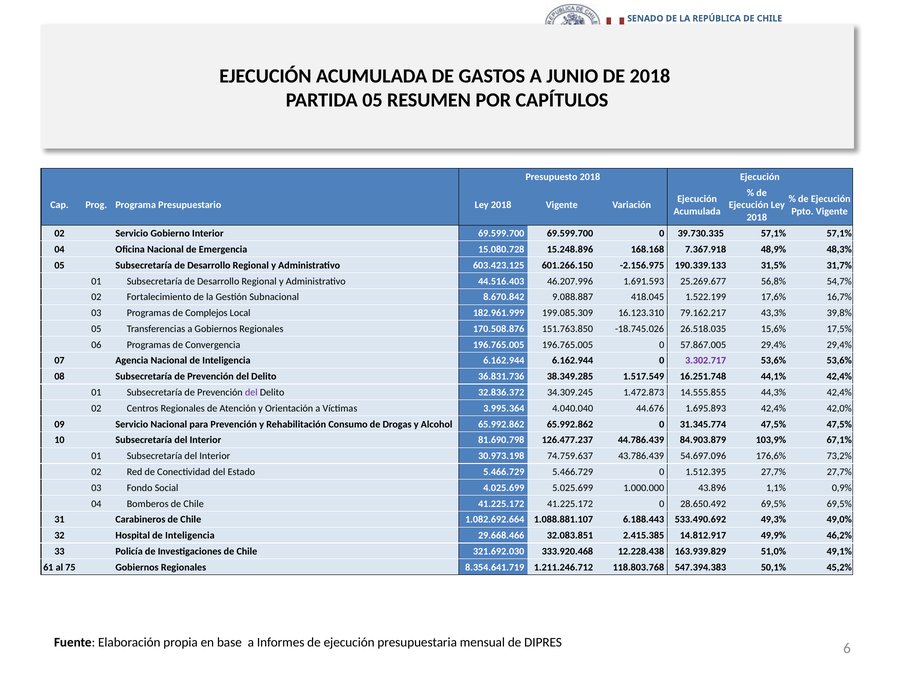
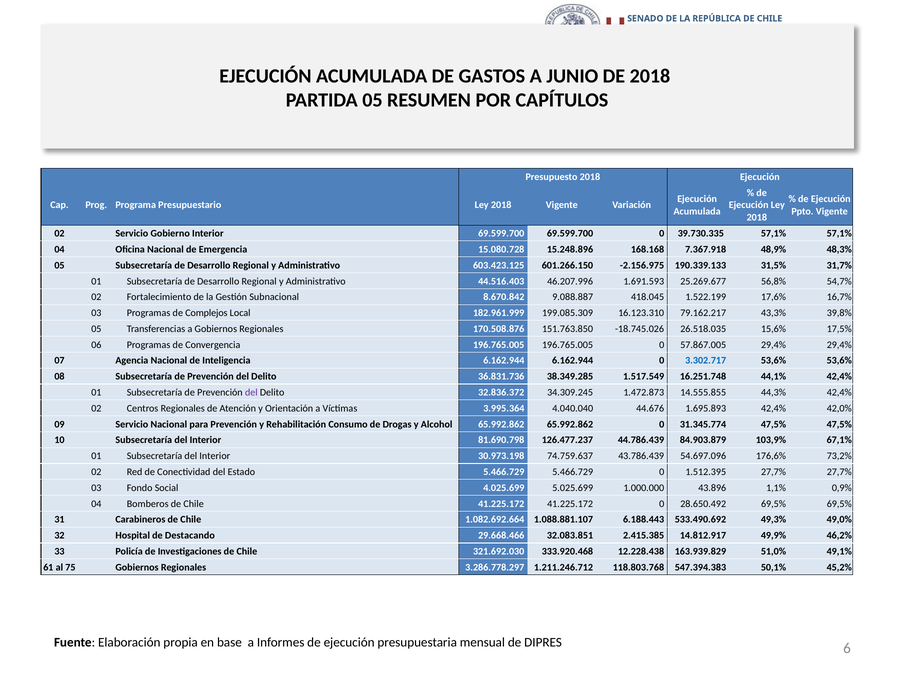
3.302.717 colour: purple -> blue
Hospital de Inteligencia: Inteligencia -> Destacando
8.354.641.719: 8.354.641.719 -> 3.286.778.297
